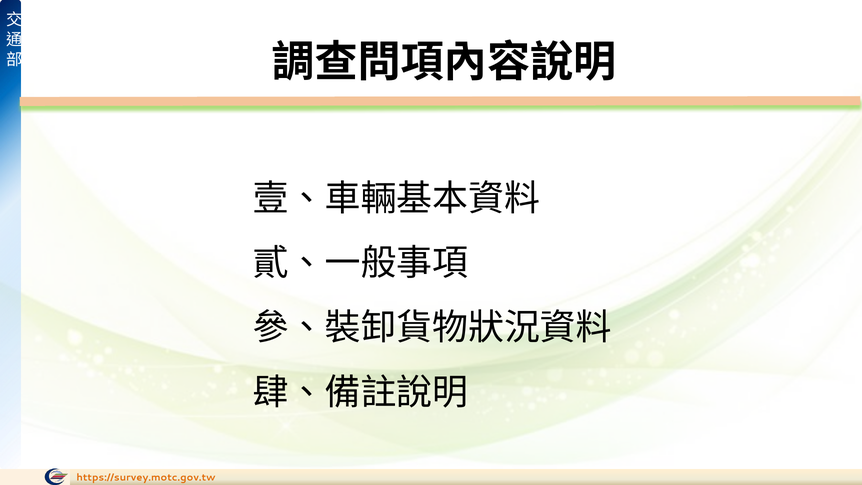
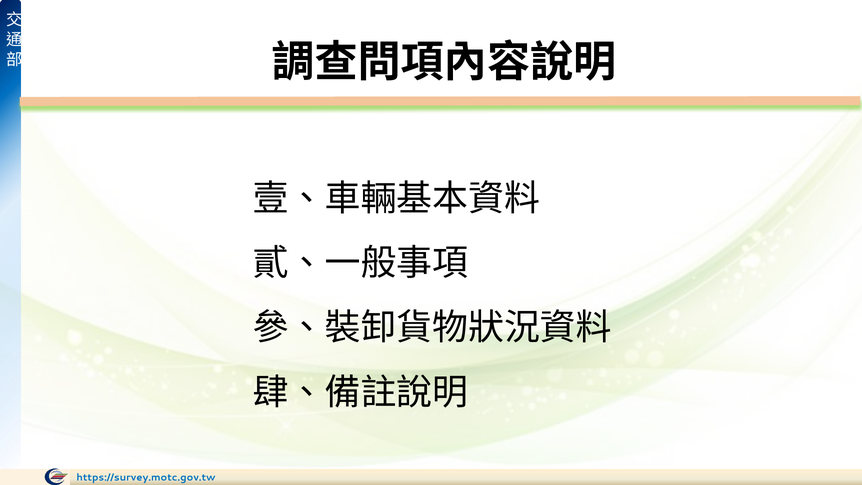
https://survey.motc.gov.tw colour: orange -> blue
